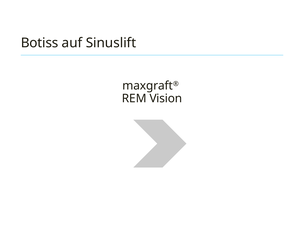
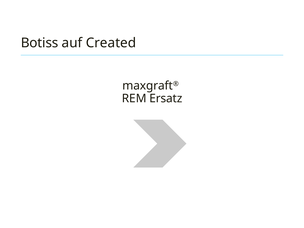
Sinuslift: Sinuslift -> Created
Vision: Vision -> Ersatz
